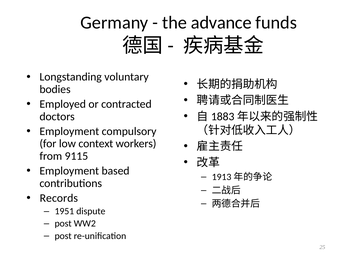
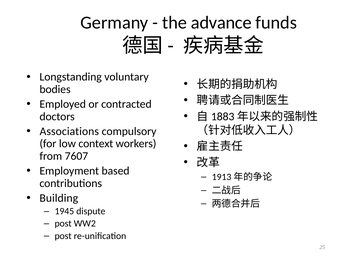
Employment at (69, 132): Employment -> Associations
9115: 9115 -> 7607
Records: Records -> Building
1951: 1951 -> 1945
